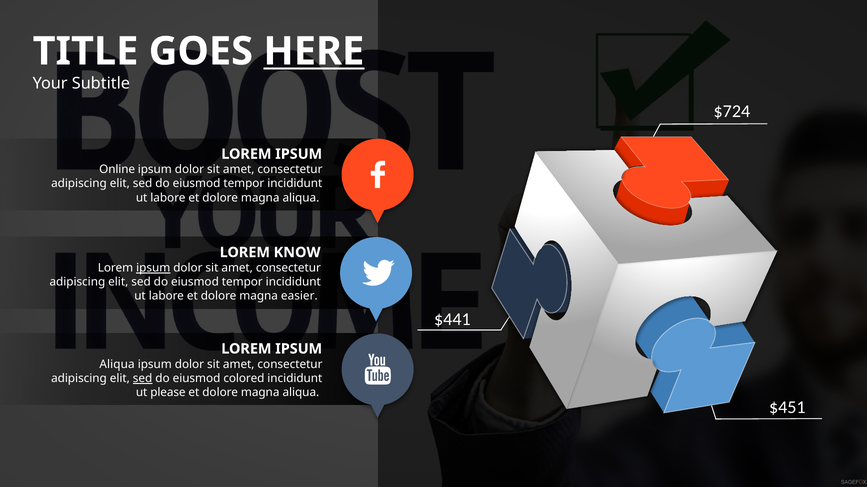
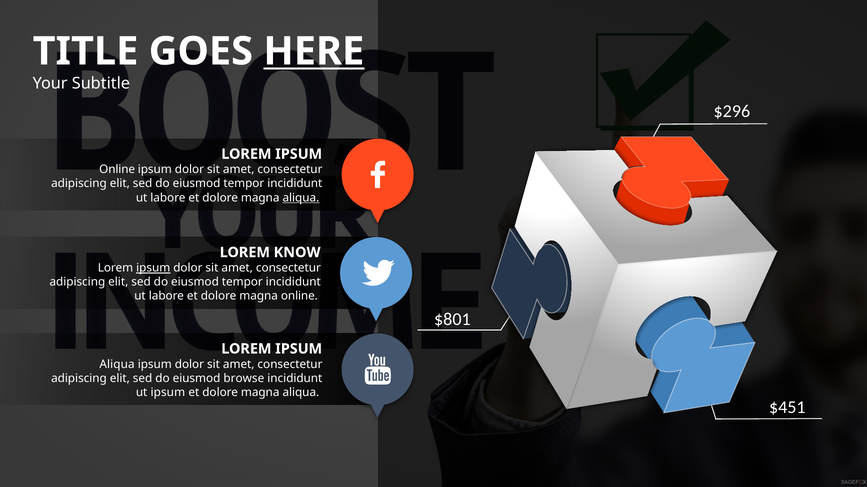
$724: $724 -> $296
aliqua at (301, 198) underline: none -> present
magna easier: easier -> online
$441: $441 -> $801
sed at (143, 379) underline: present -> none
colored: colored -> browse
ut please: please -> ipsum
